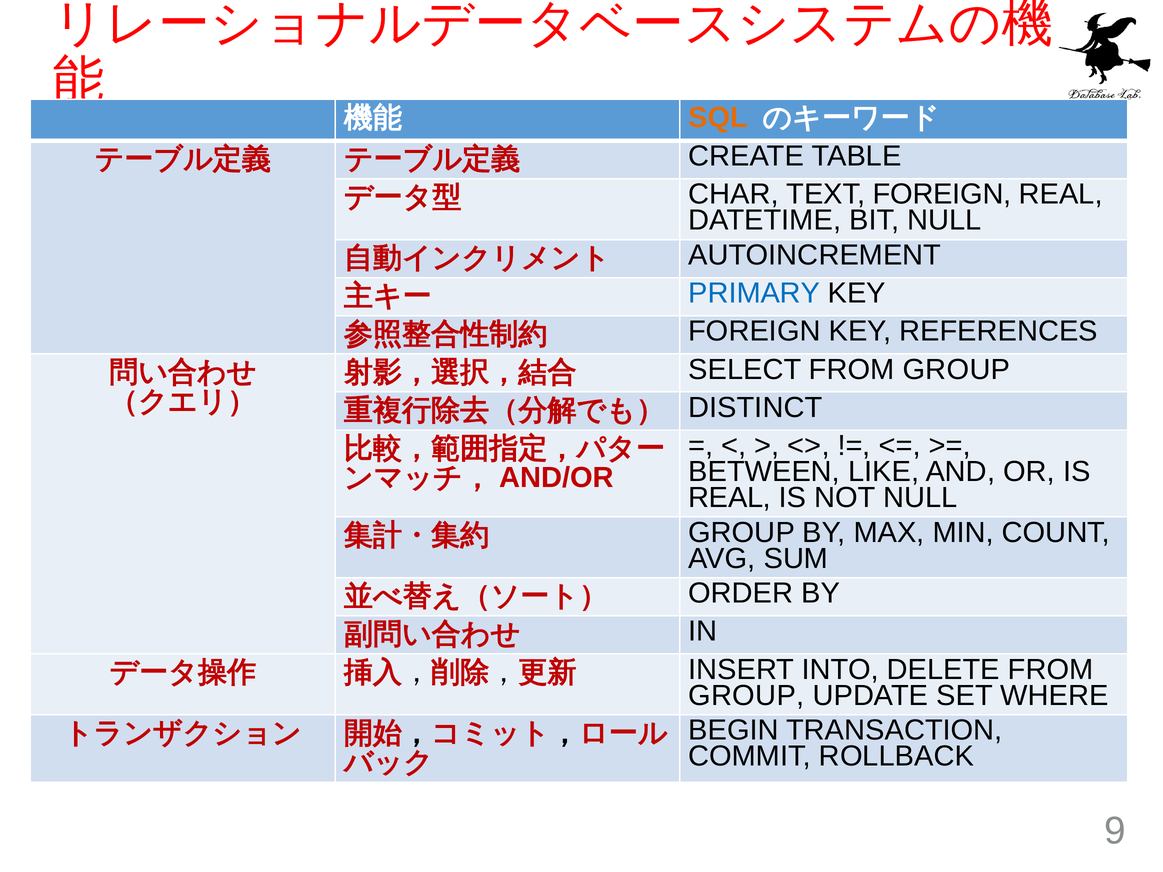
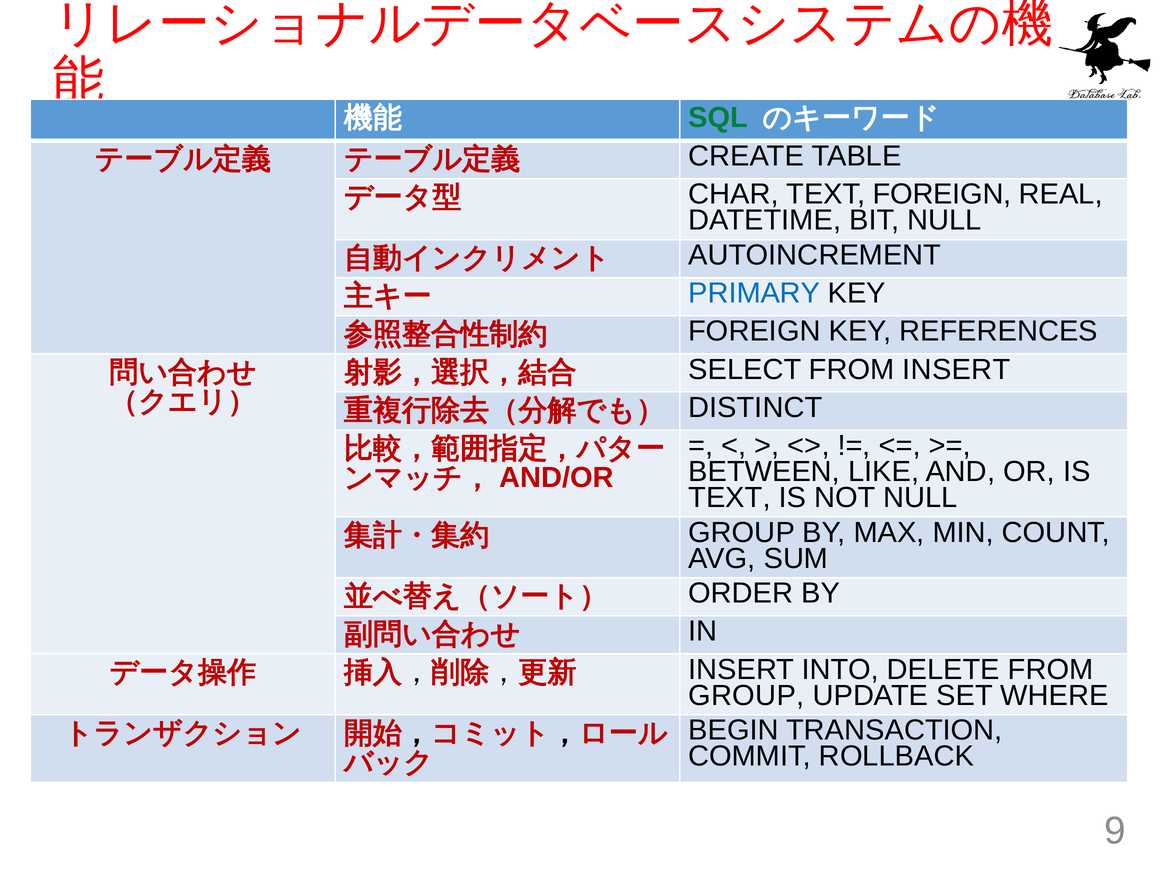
SQL colour: orange -> green
SELECT FROM GROUP: GROUP -> INSERT
REAL at (730, 498): REAL -> TEXT
